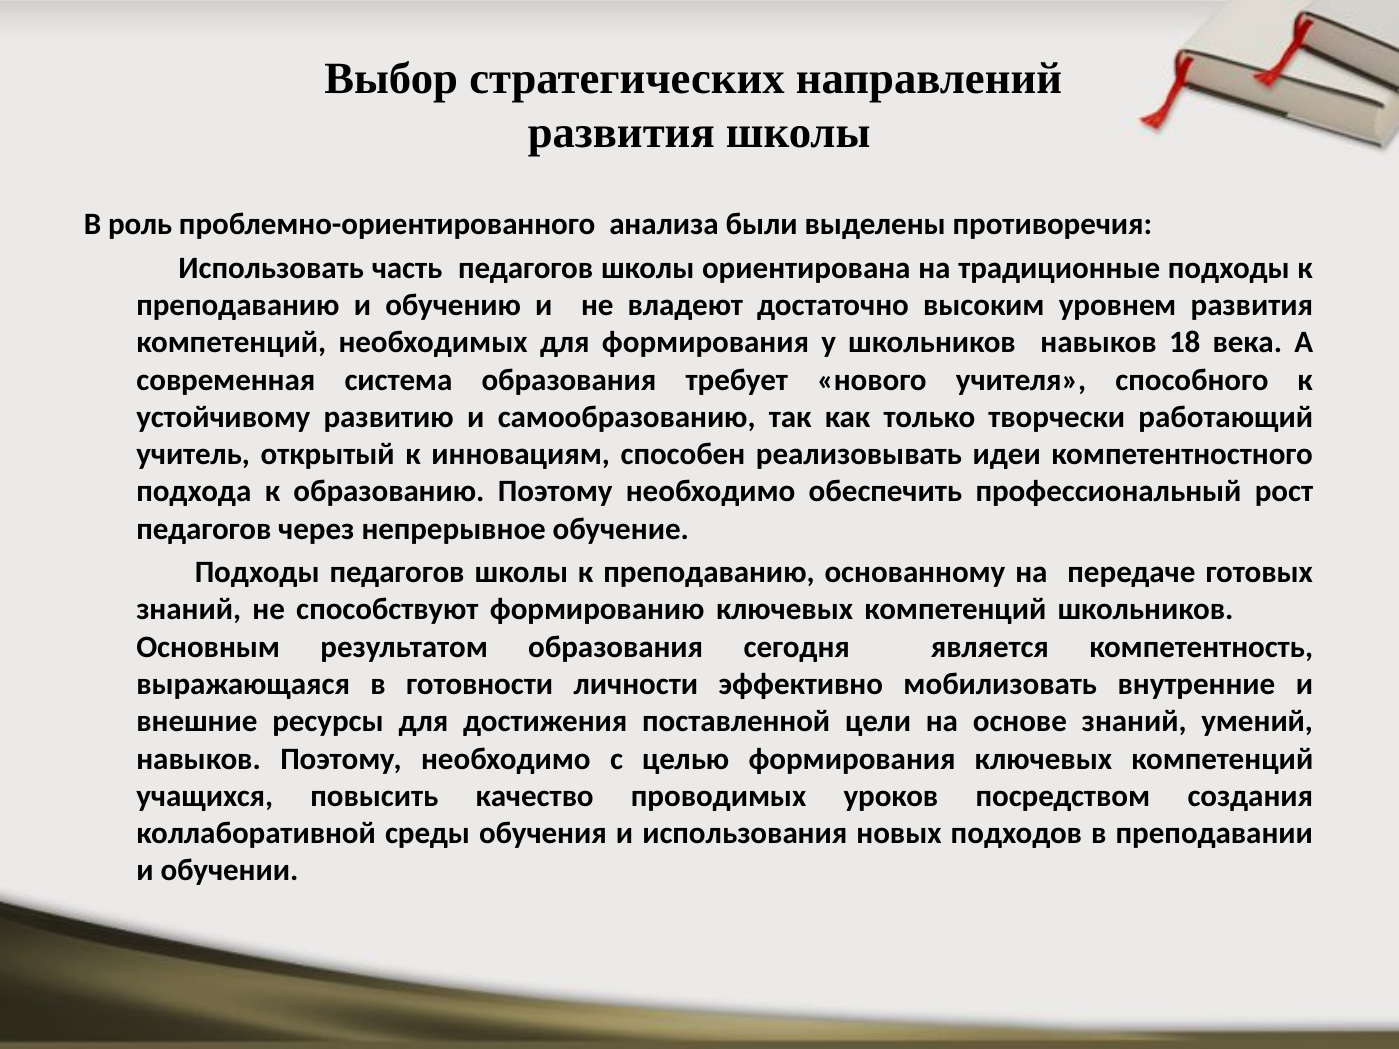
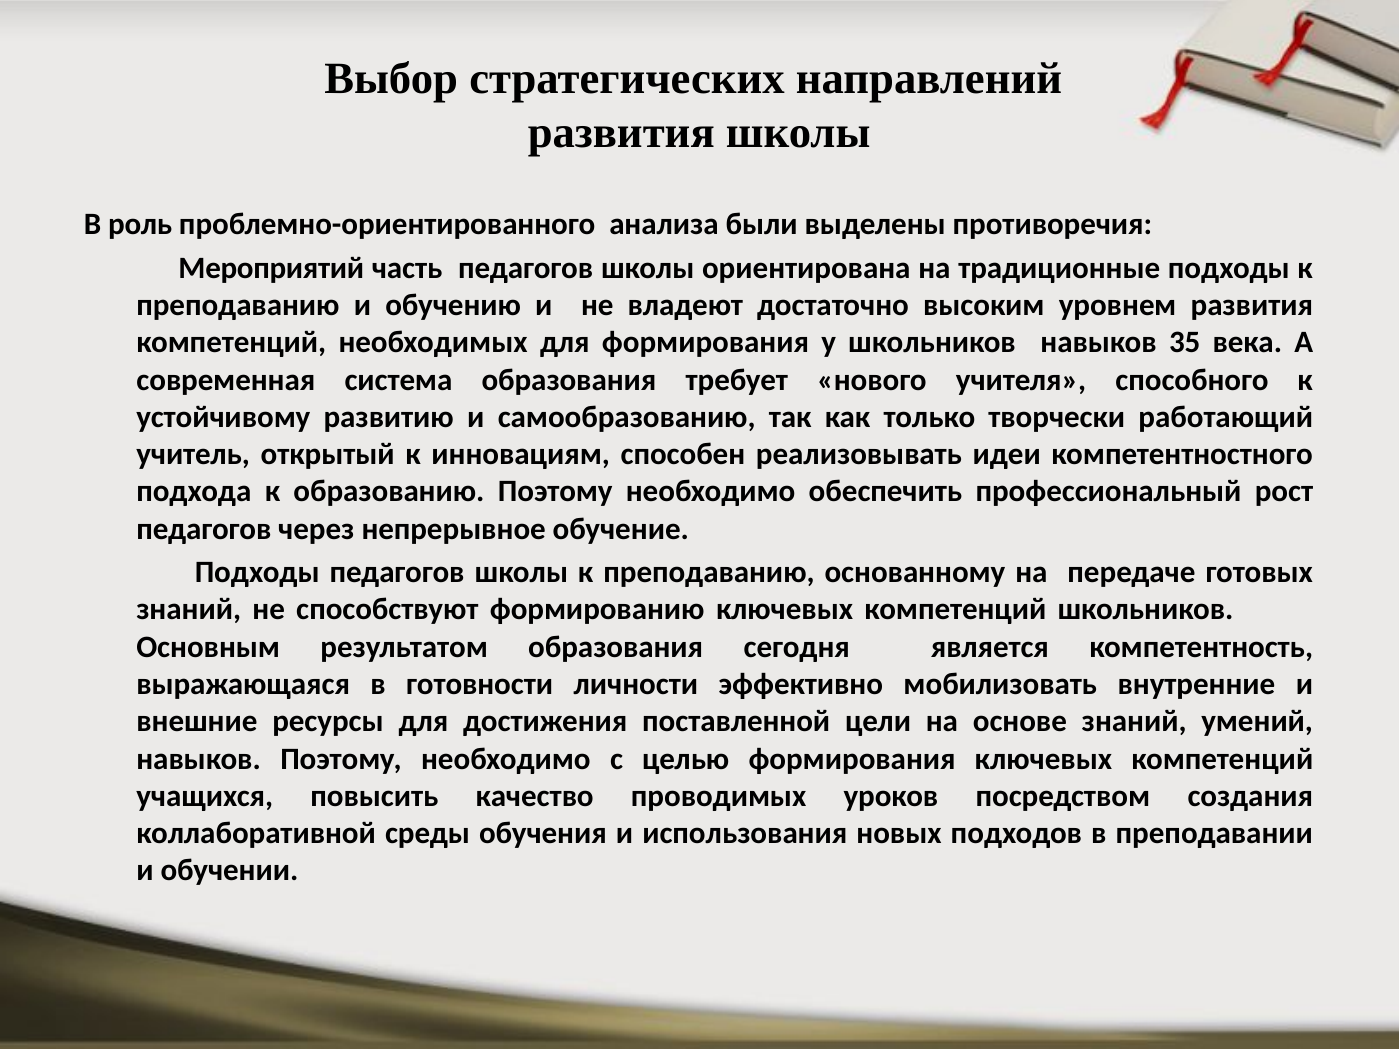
Использовать: Использовать -> Мероприятий
18: 18 -> 35
